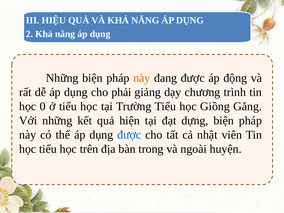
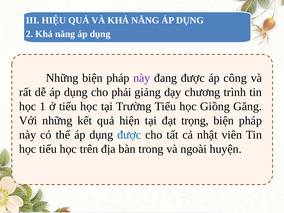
này at (142, 78) colour: orange -> purple
động: động -> công
0: 0 -> 1
dựng: dựng -> trọng
